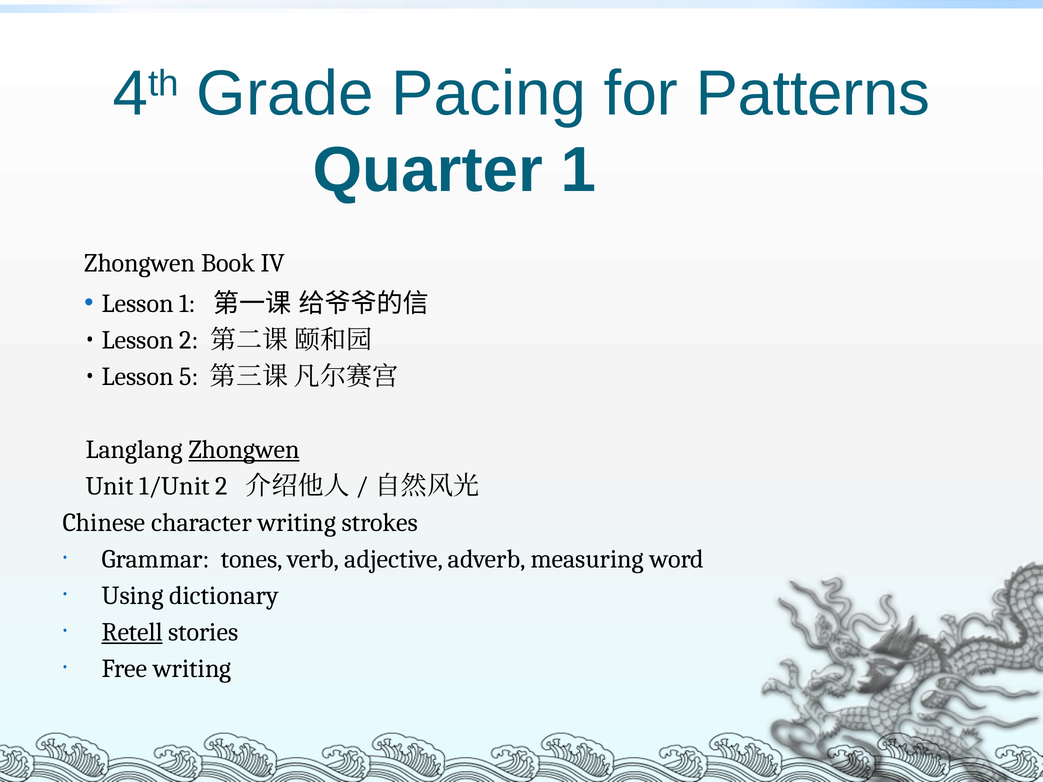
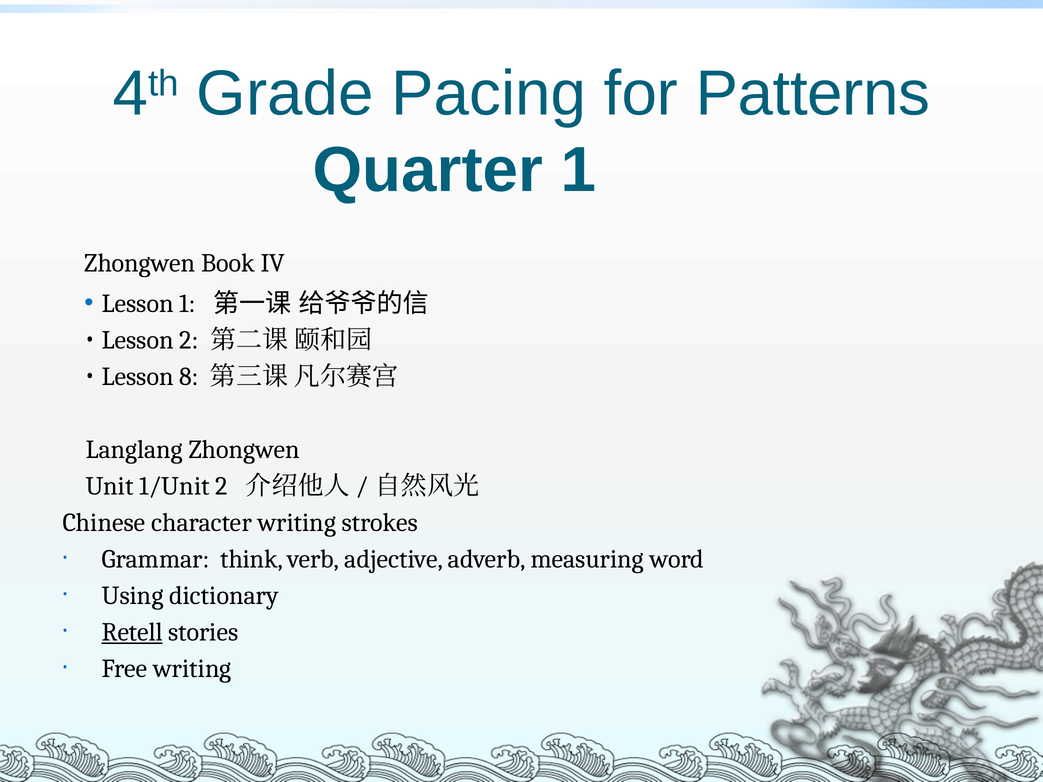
5: 5 -> 8
Zhongwen at (244, 450) underline: present -> none
tones: tones -> think
